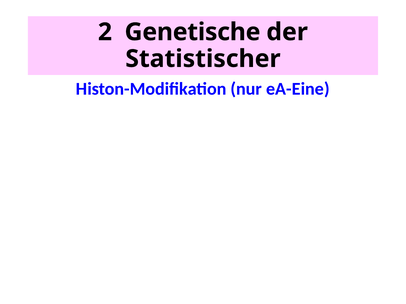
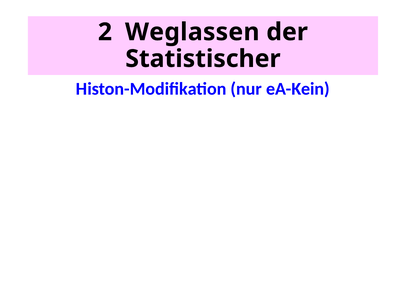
Genetische: Genetische -> Weglassen
eA-Eine: eA-Eine -> eA-Kein
